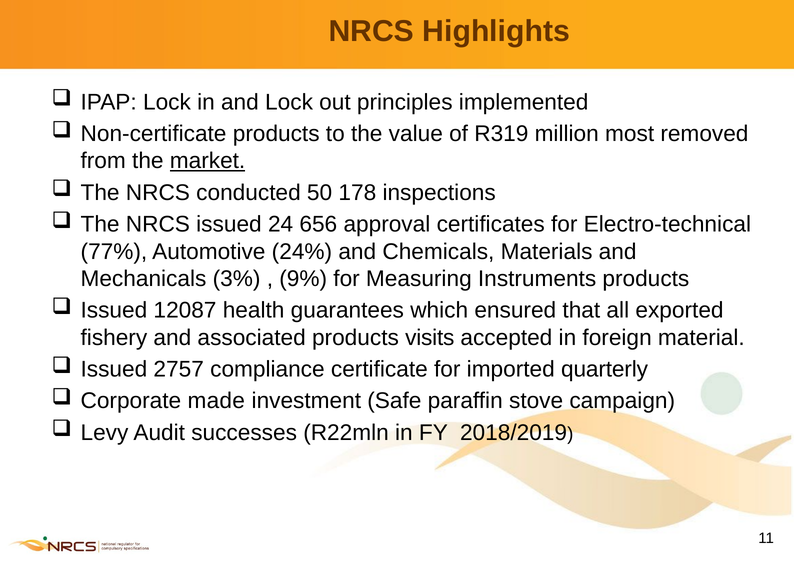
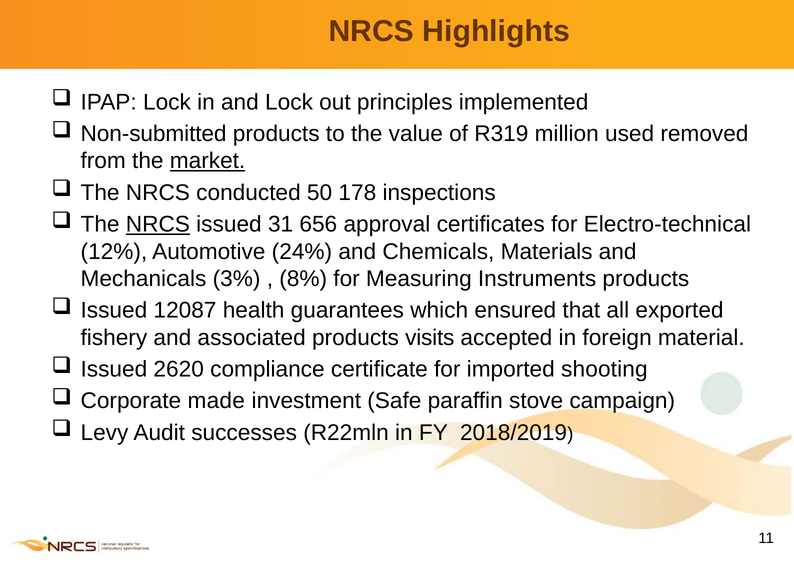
Non-certificate: Non-certificate -> Non-submitted
most: most -> used
NRCS at (158, 224) underline: none -> present
24: 24 -> 31
77%: 77% -> 12%
9%: 9% -> 8%
2757: 2757 -> 2620
quarterly: quarterly -> shooting
